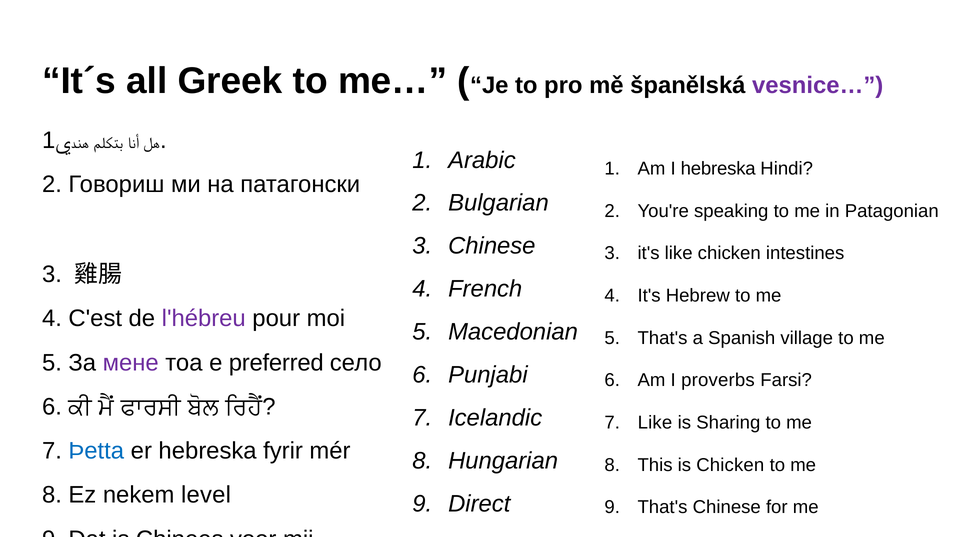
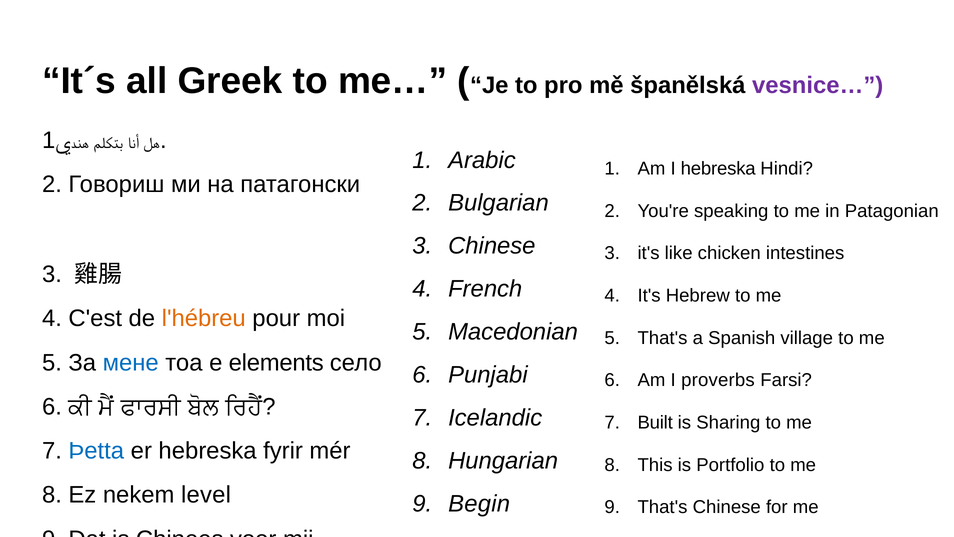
l'hébreu colour: purple -> orange
мене colour: purple -> blue
preferred: preferred -> elements
7 Like: Like -> Built
is Chicken: Chicken -> Portfolio
Direct: Direct -> Begin
